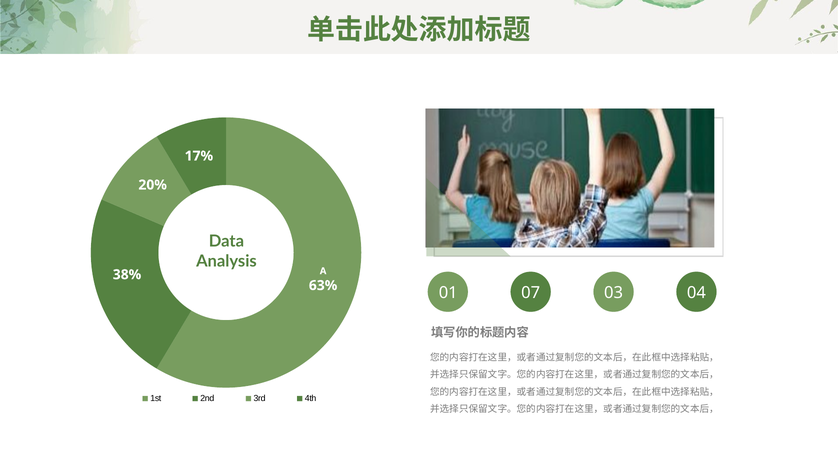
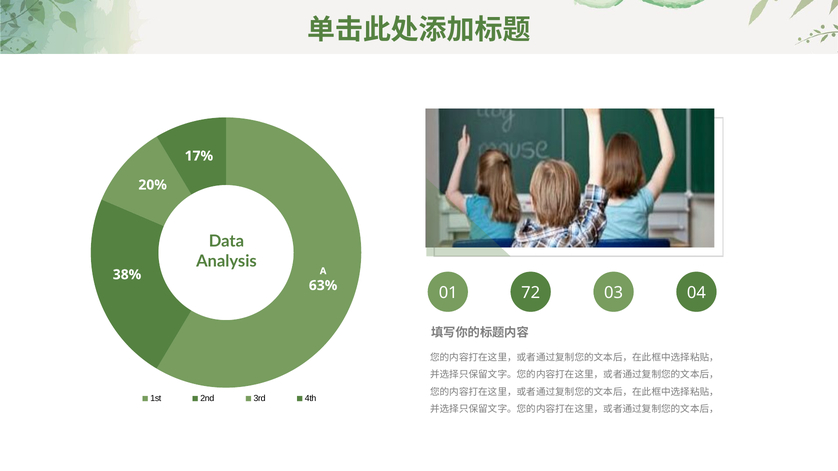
07: 07 -> 72
